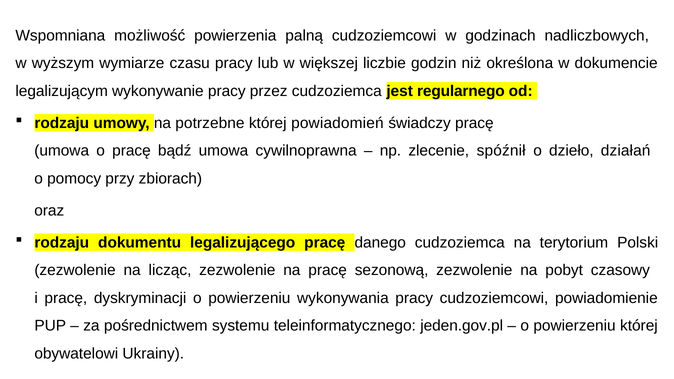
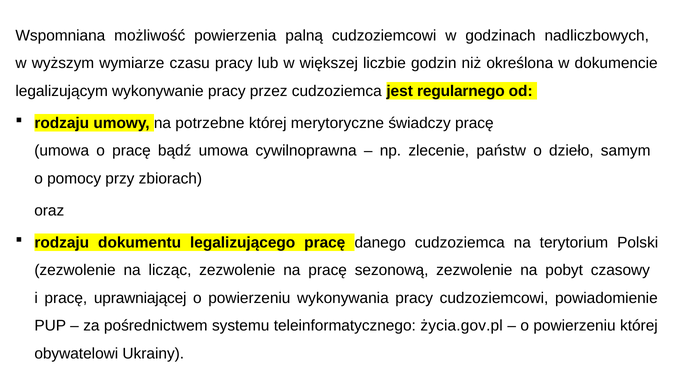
powiadomień: powiadomień -> merytoryczne
spóźnił: spóźnił -> państw
działań: działań -> samym
dyskryminacji: dyskryminacji -> uprawniającej
jeden.gov.pl: jeden.gov.pl -> życia.gov.pl
